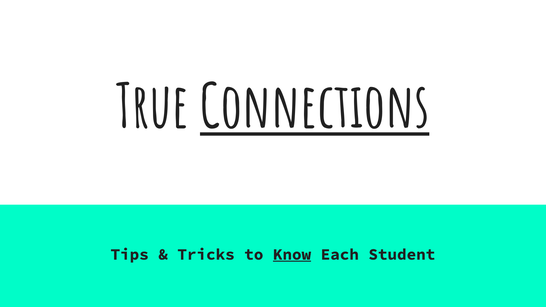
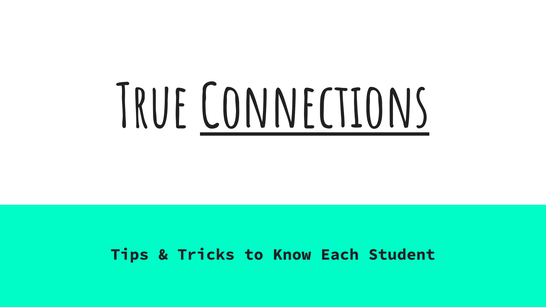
Know underline: present -> none
